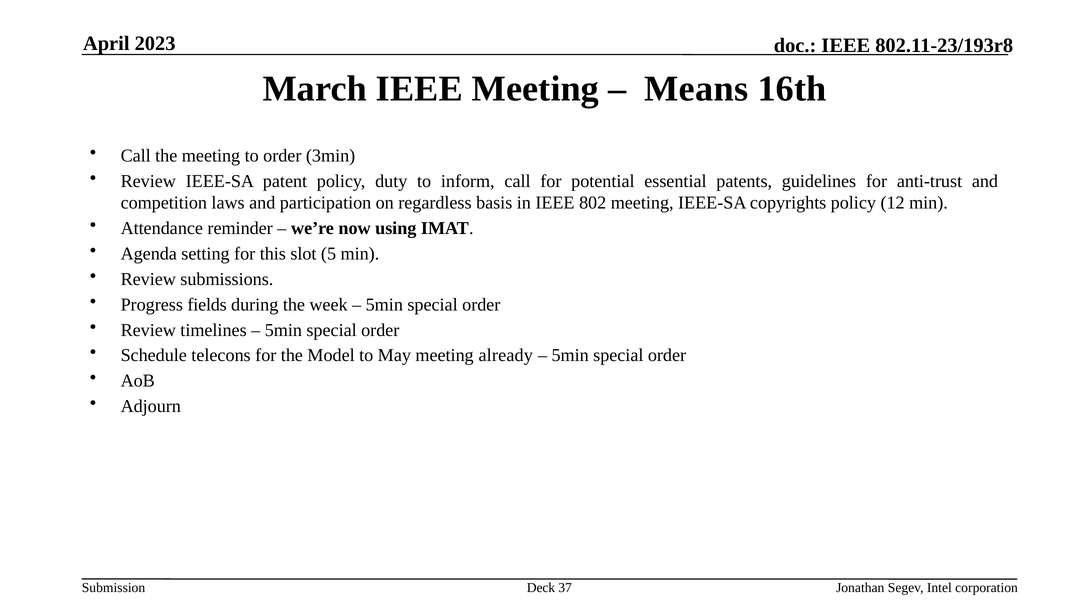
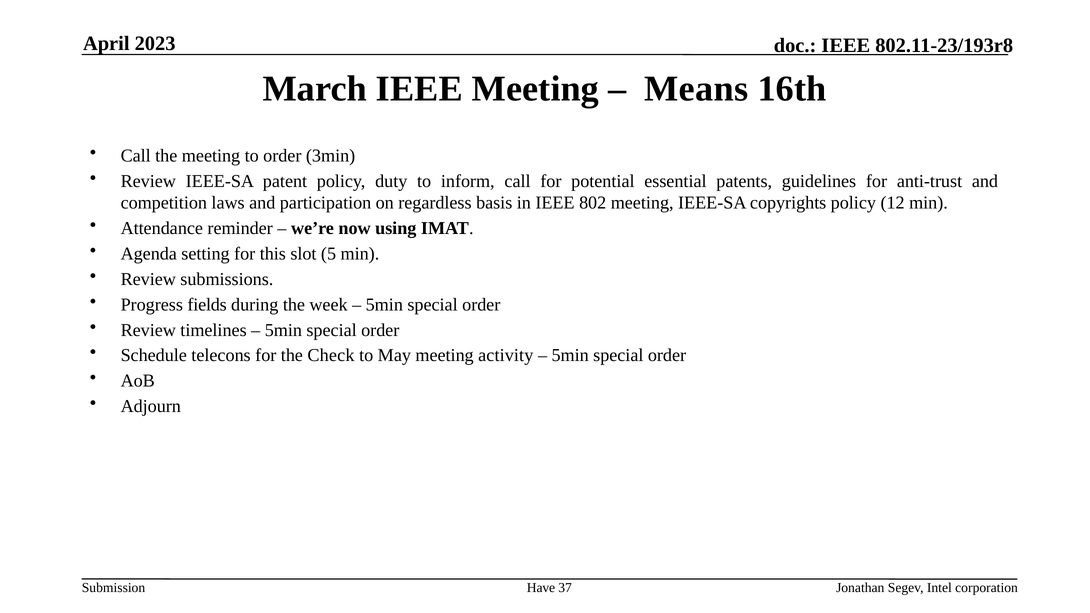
Model: Model -> Check
already: already -> activity
Deck: Deck -> Have
